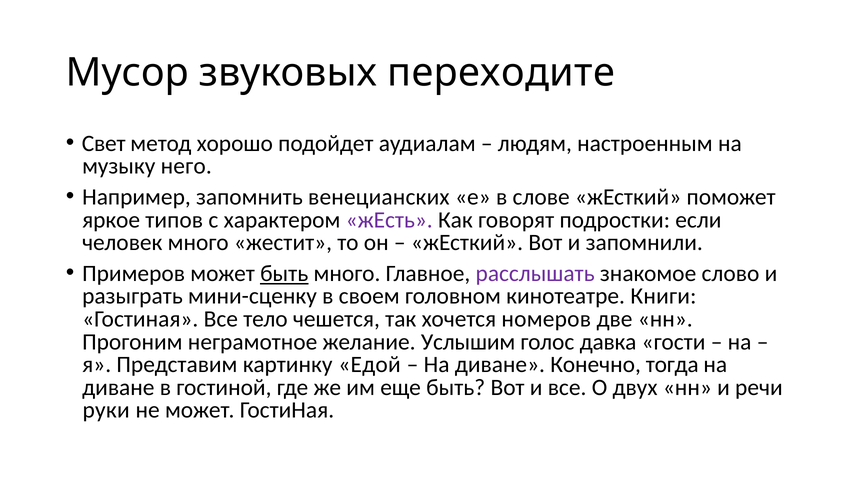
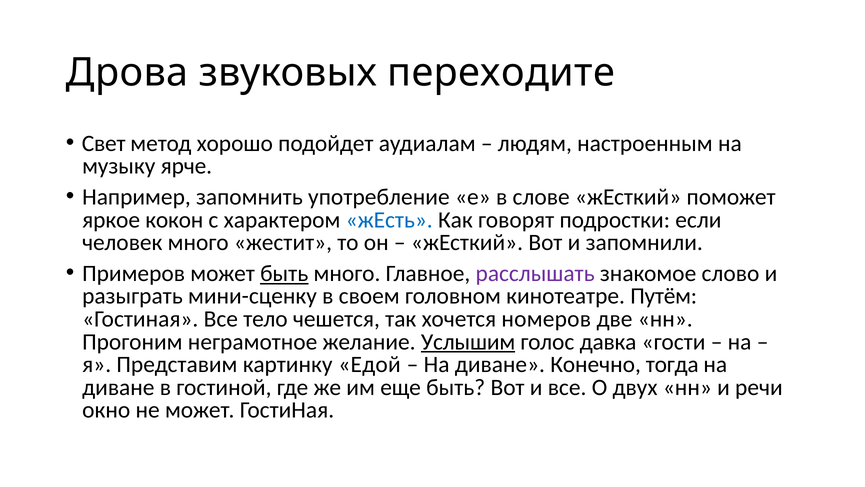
Мусор: Мусор -> Дрова
него: него -> ярче
венецианских: венецианских -> употребление
типов: типов -> кокон
жЕсть colour: purple -> blue
Книги: Книги -> Путём
Услышим underline: none -> present
руки: руки -> окно
